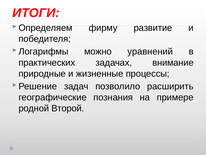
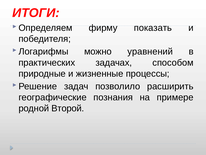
развитие: развитие -> показать
внимание: внимание -> способом
